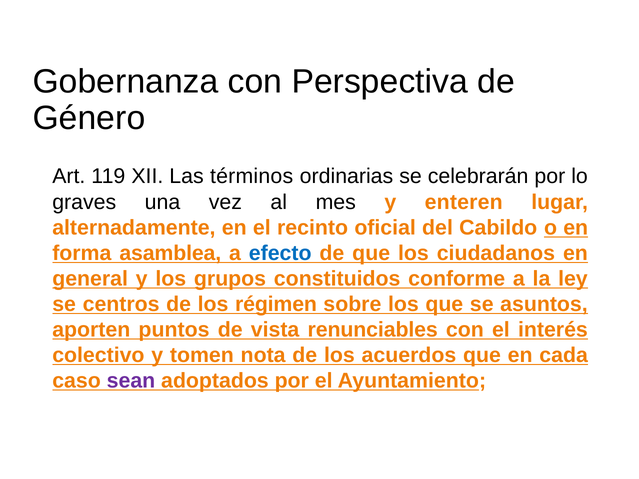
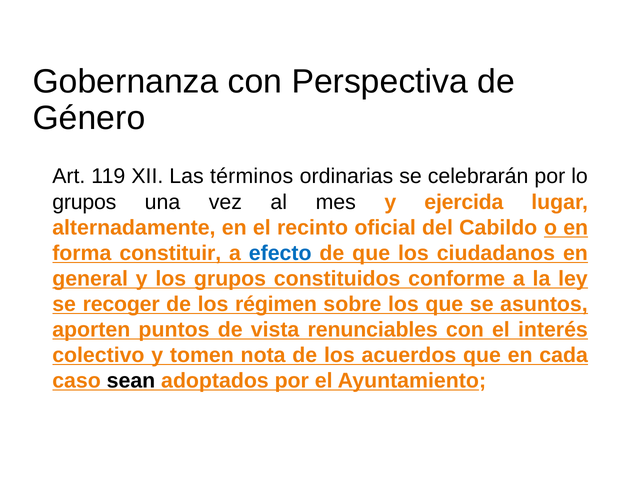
graves at (84, 202): graves -> grupos
enteren: enteren -> ejercida
asamblea: asamblea -> constituir
centros: centros -> recoger
sean colour: purple -> black
